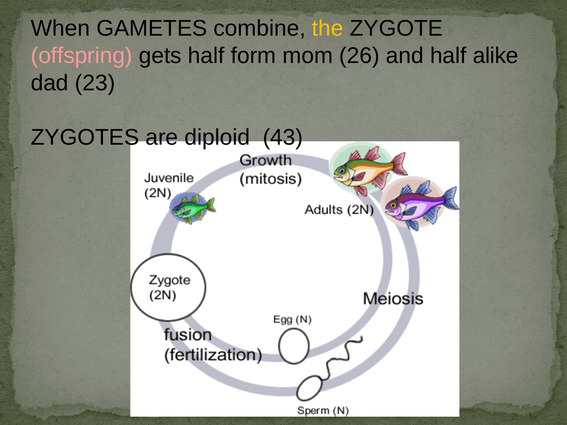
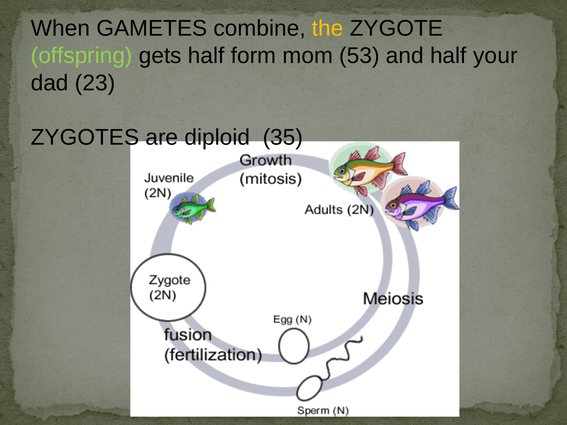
offspring colour: pink -> light green
26: 26 -> 53
alike: alike -> your
43: 43 -> 35
